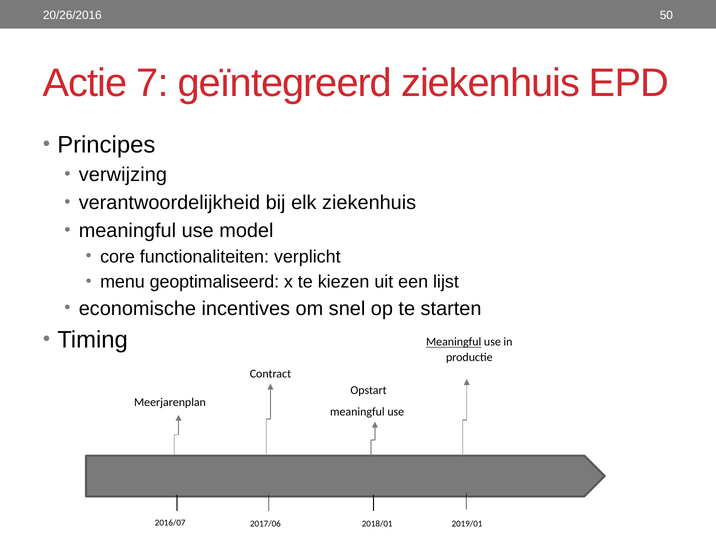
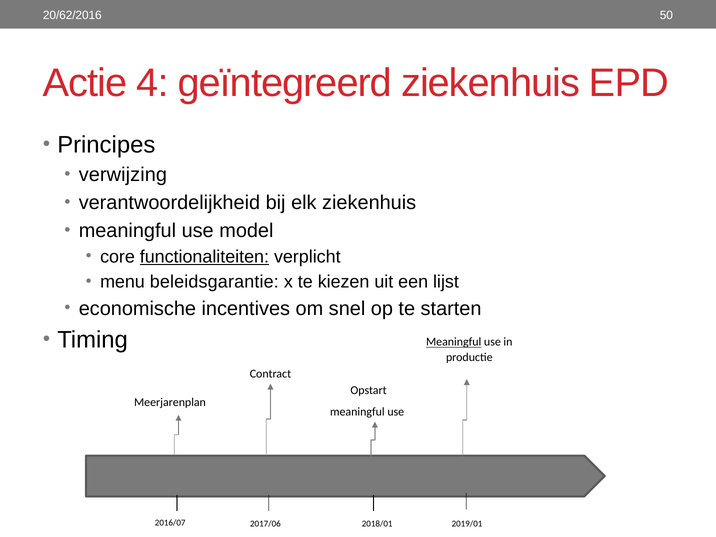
20/26/2016: 20/26/2016 -> 20/62/2016
7: 7 -> 4
functionaliteiten underline: none -> present
geoptimaliseerd: geoptimaliseerd -> beleidsgarantie
